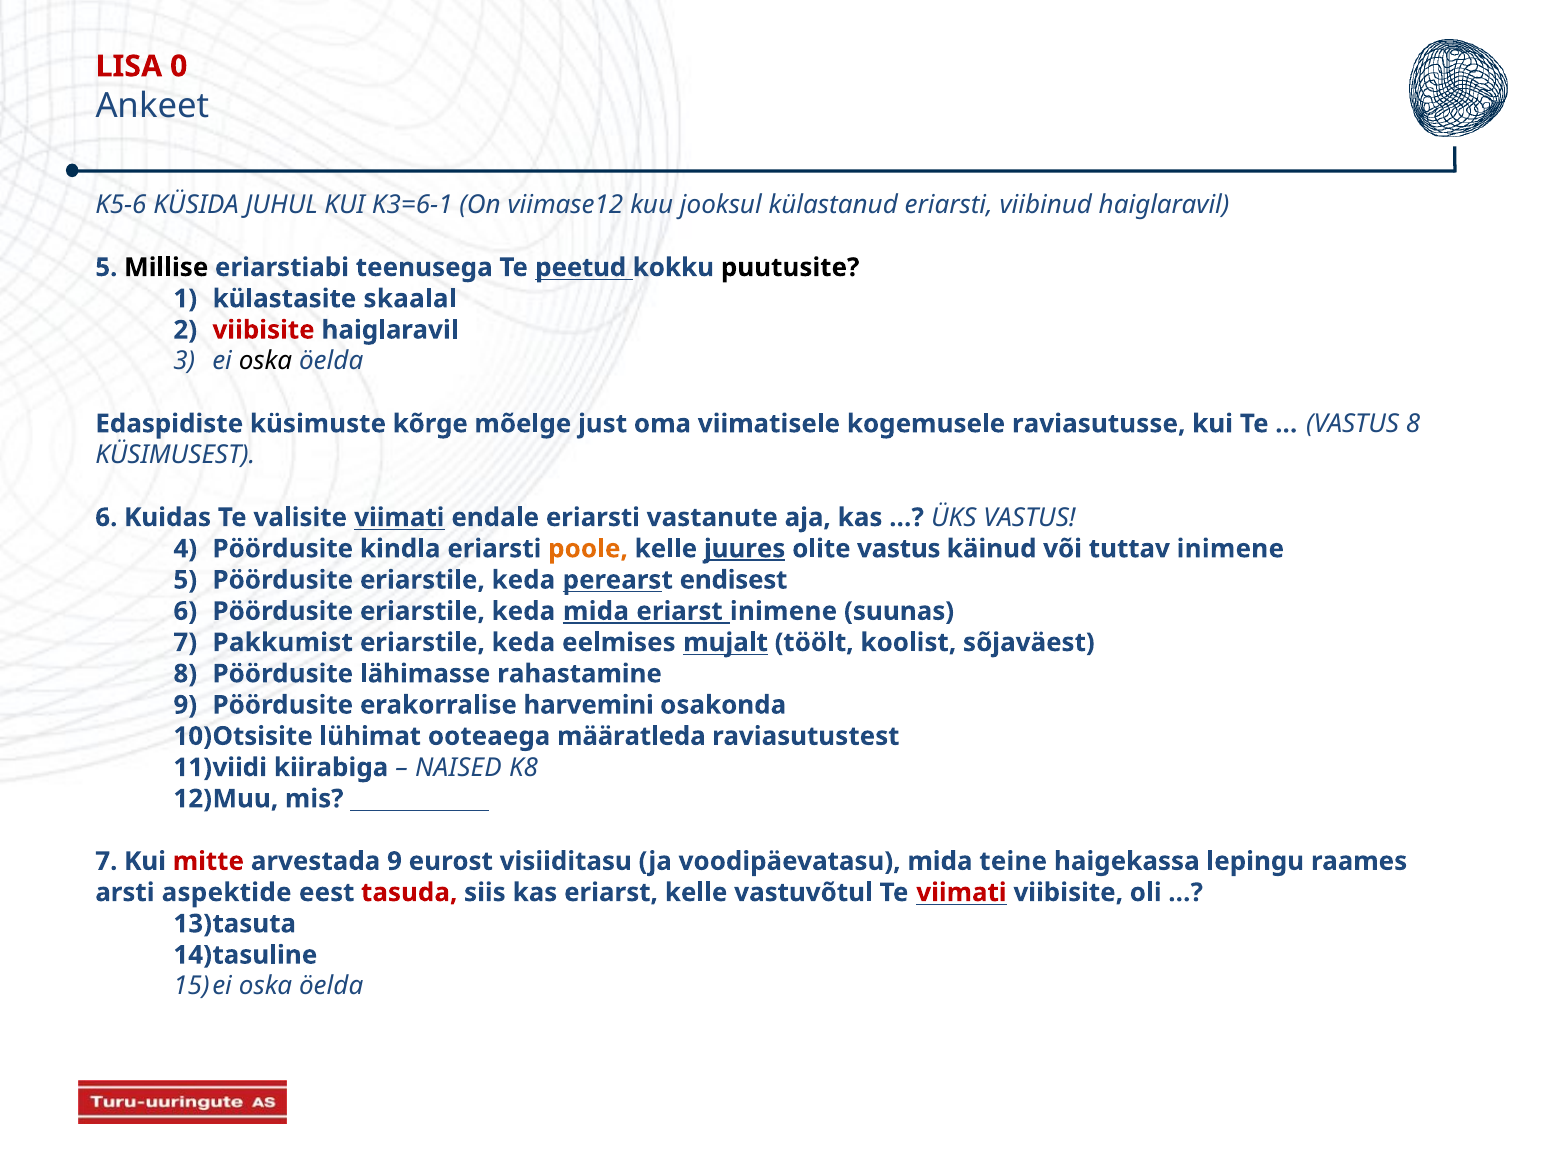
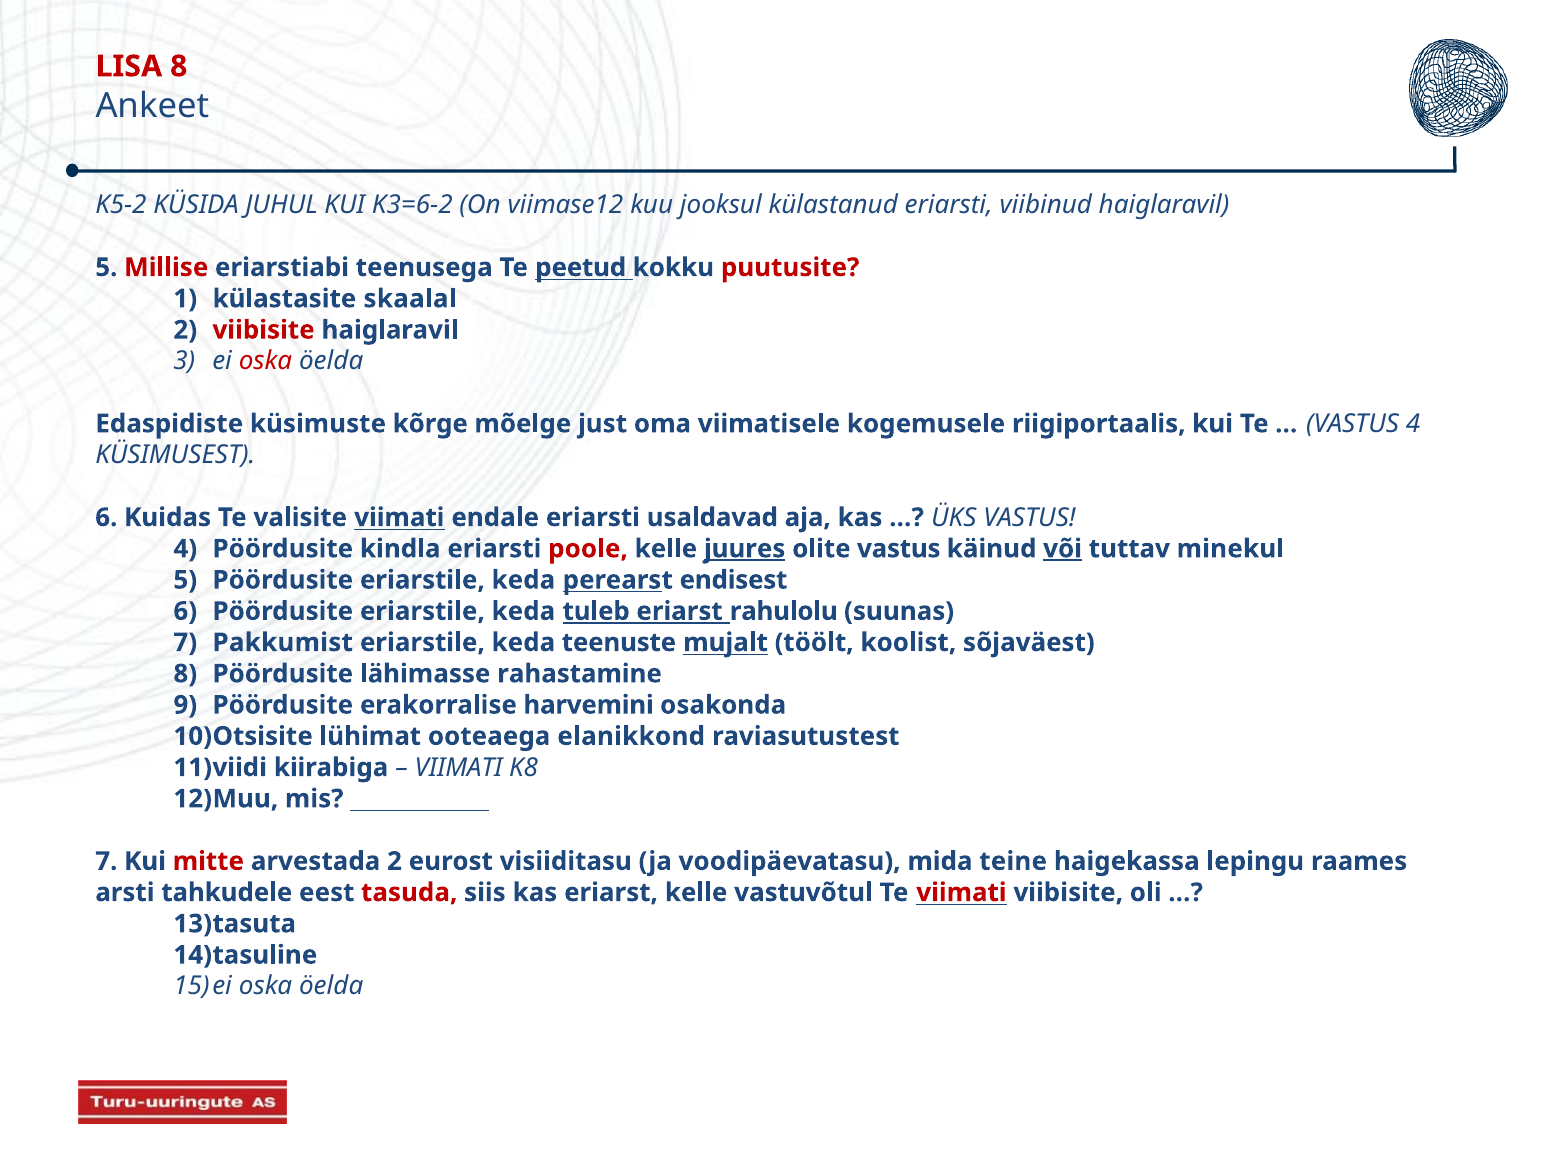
LISA 0: 0 -> 8
K5-6: K5-6 -> K5-2
K3=6-1: K3=6-1 -> K3=6-2
Millise colour: black -> red
puutusite colour: black -> red
oska at (266, 361) colour: black -> red
raviasutusse: raviasutusse -> riigiportaalis
8 at (1413, 424): 8 -> 4
vastanute: vastanute -> usaldavad
poole colour: orange -> red
või underline: none -> present
tuttav inimene: inimene -> minekul
keda mida: mida -> tuleb
eriarst inimene: inimene -> rahulolu
eelmises: eelmises -> teenuste
määratleda: määratleda -> elanikkond
NAISED at (458, 768): NAISED -> VIIMATI
arvestada 9: 9 -> 2
aspektide: aspektide -> tahkudele
